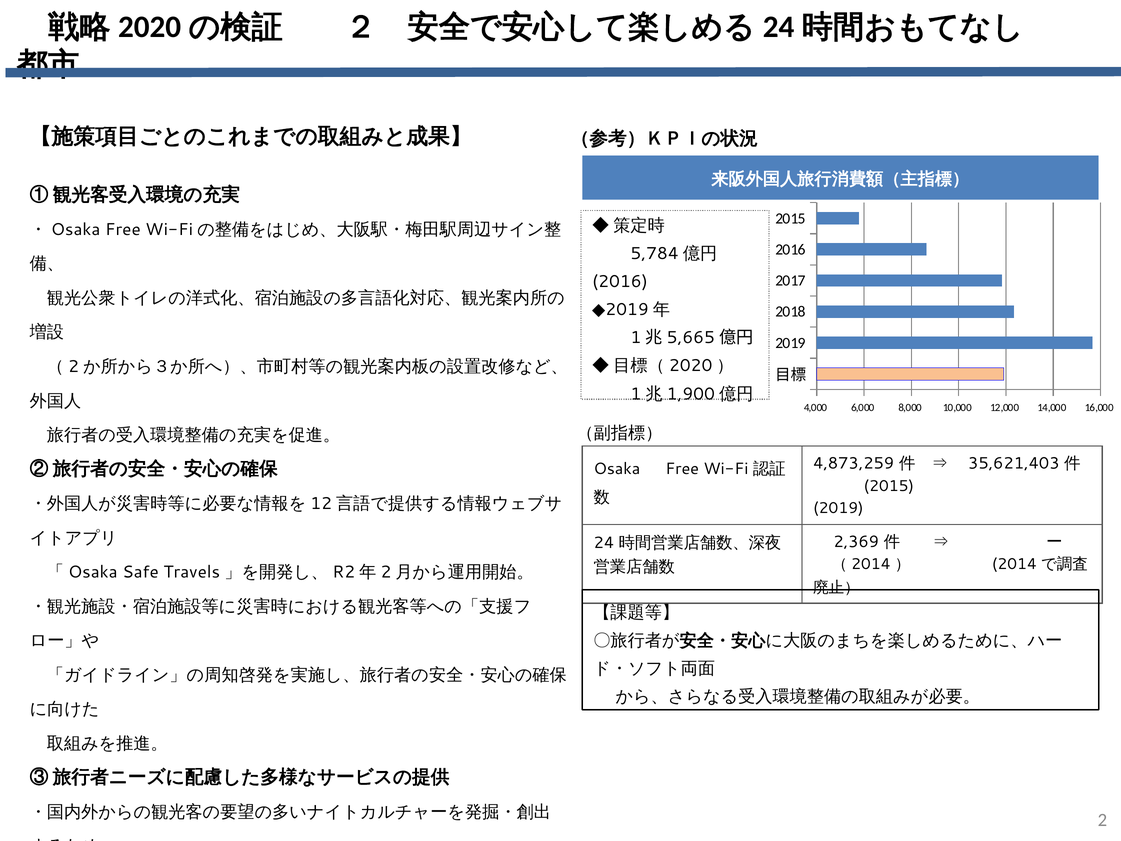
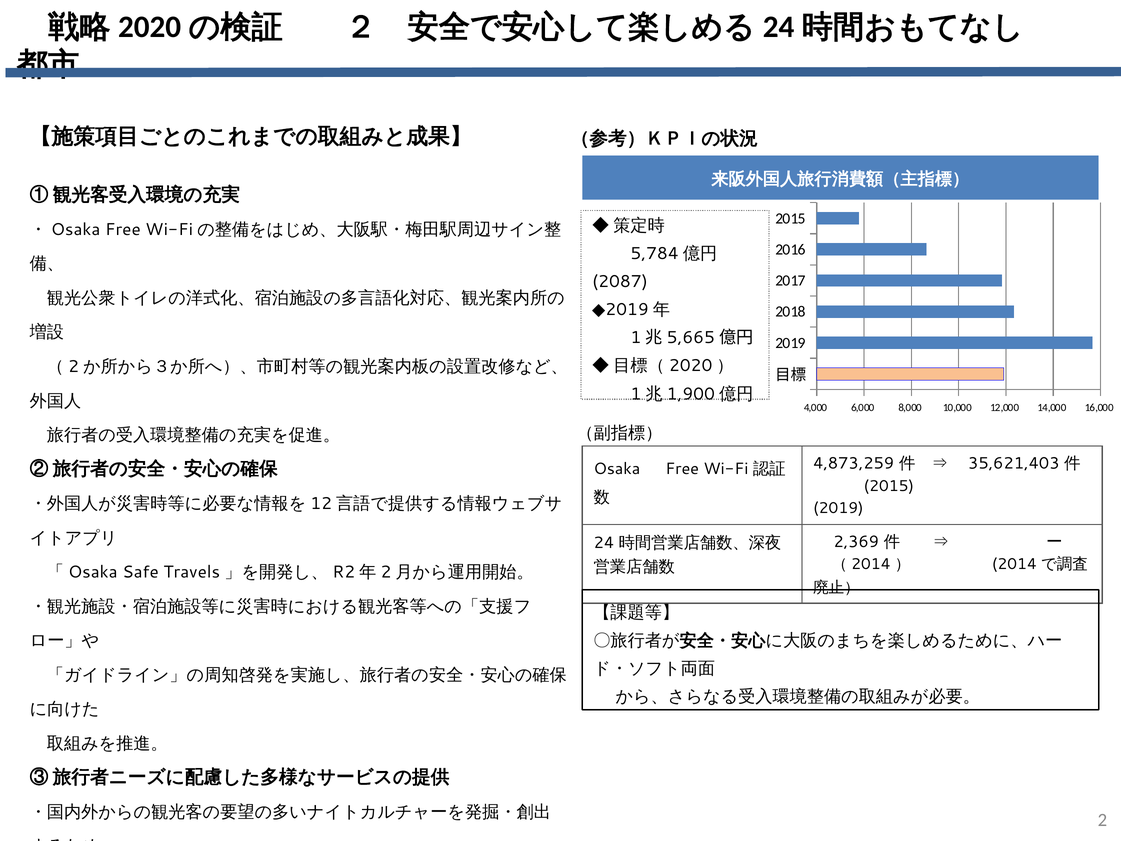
2016 at (620, 282): 2016 -> 2087
